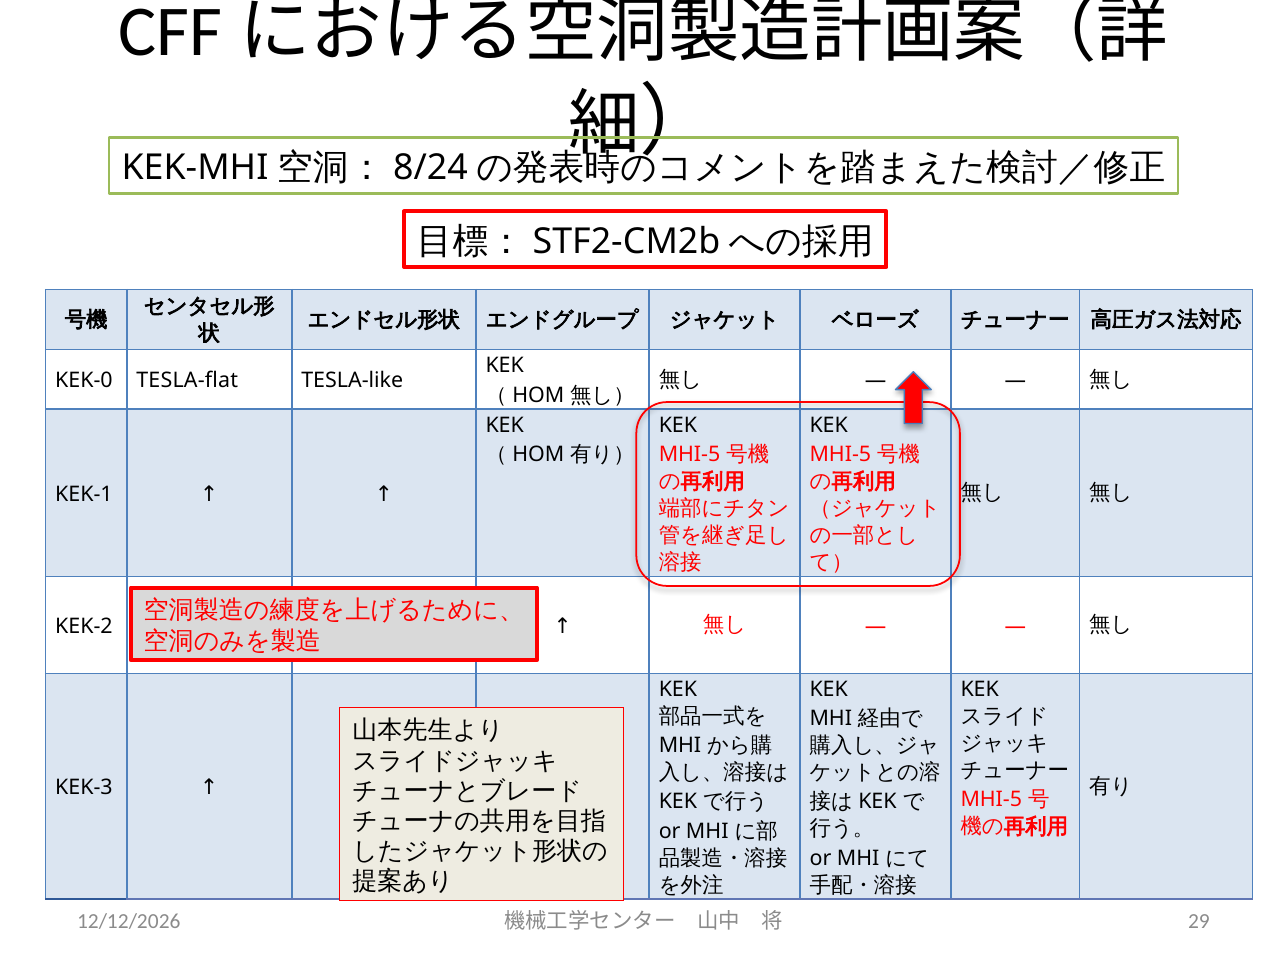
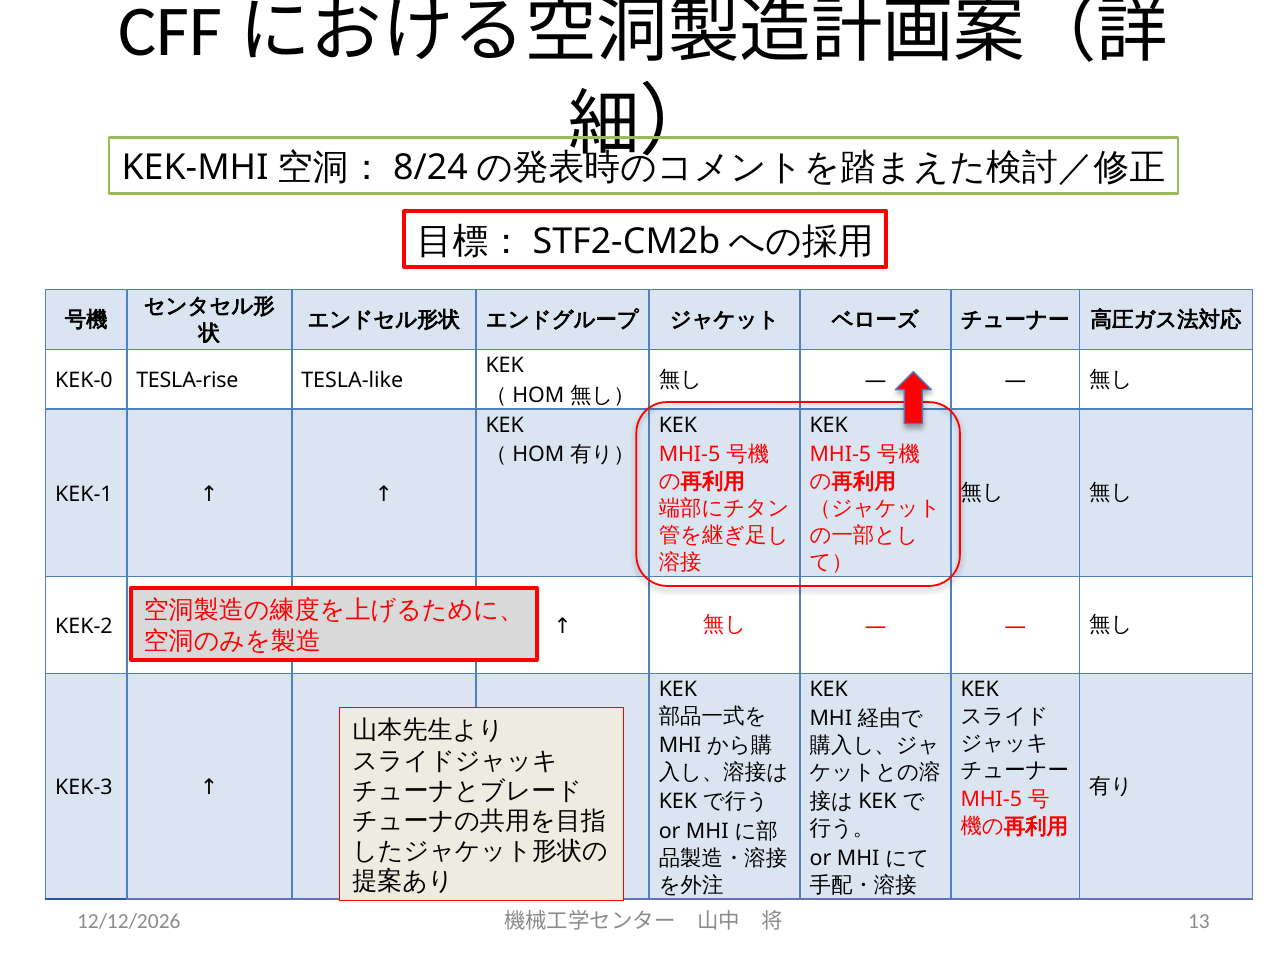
TESLA-flat: TESLA-flat -> TESLA-rise
29: 29 -> 13
